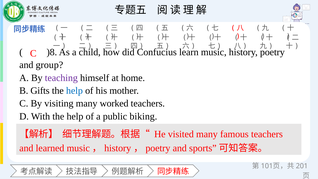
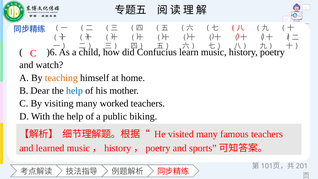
)8: )8 -> )6
group: group -> watch
teaching colour: purple -> orange
Gifts: Gifts -> Dear
